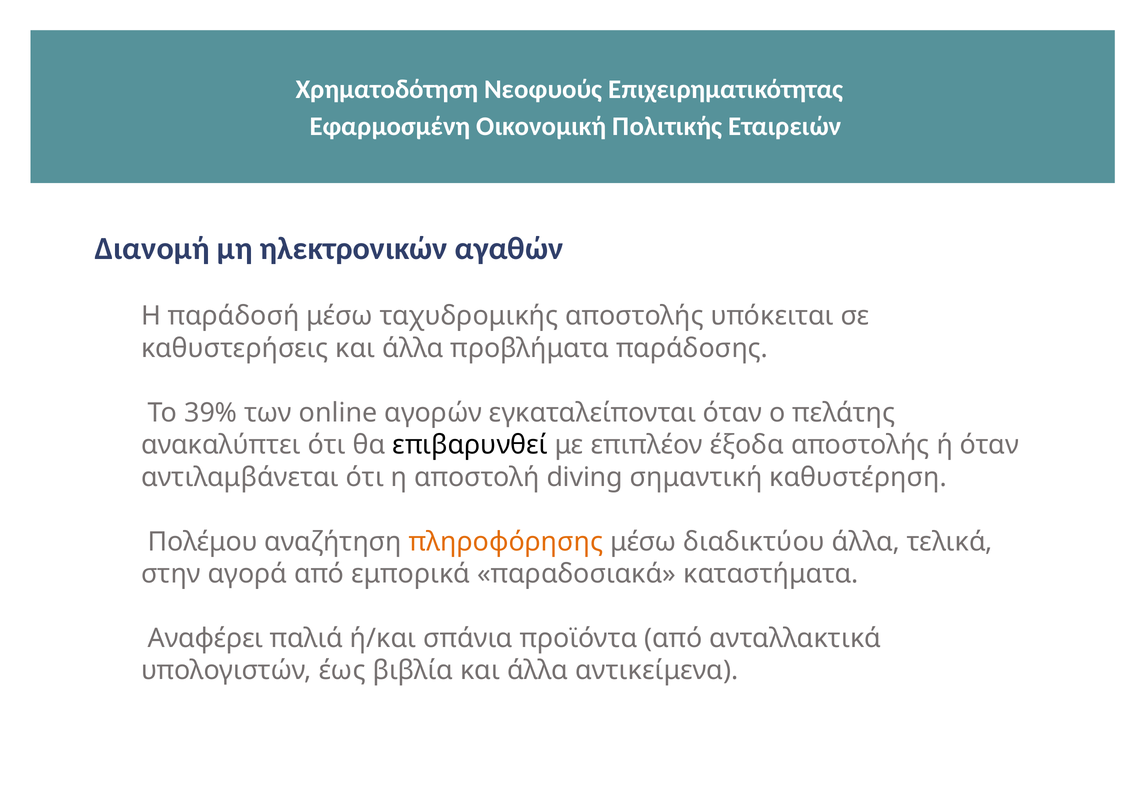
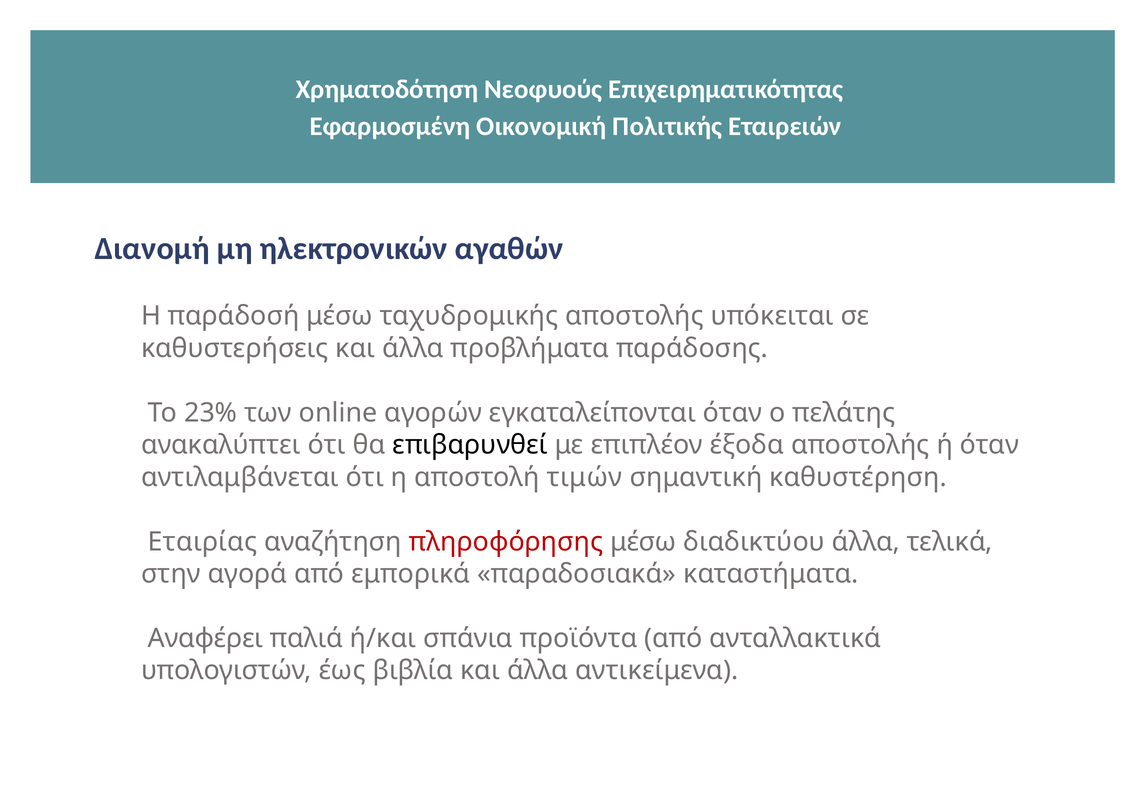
39%: 39% -> 23%
diving: diving -> τιμών
Πολέμου: Πολέμου -> Εταιρίας
πληροφόρησης colour: orange -> red
